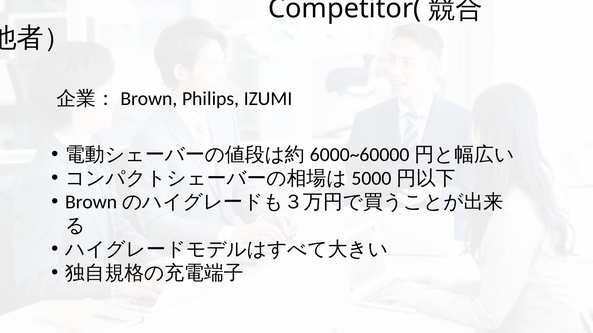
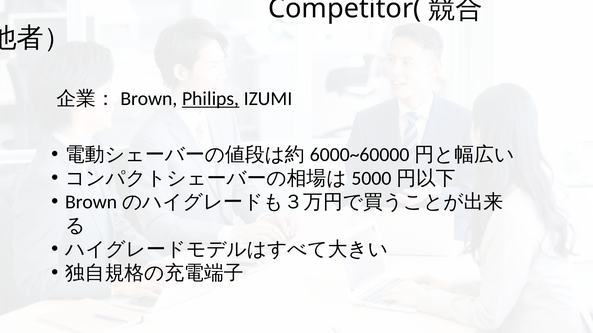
Philips underline: none -> present
